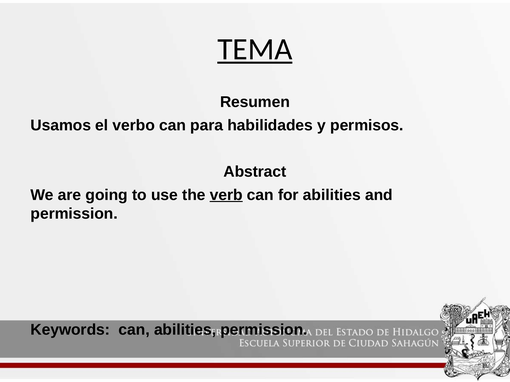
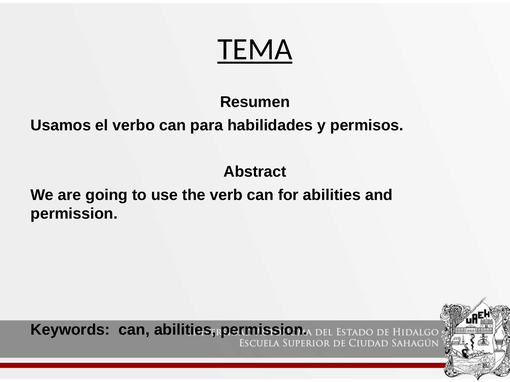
verb underline: present -> none
